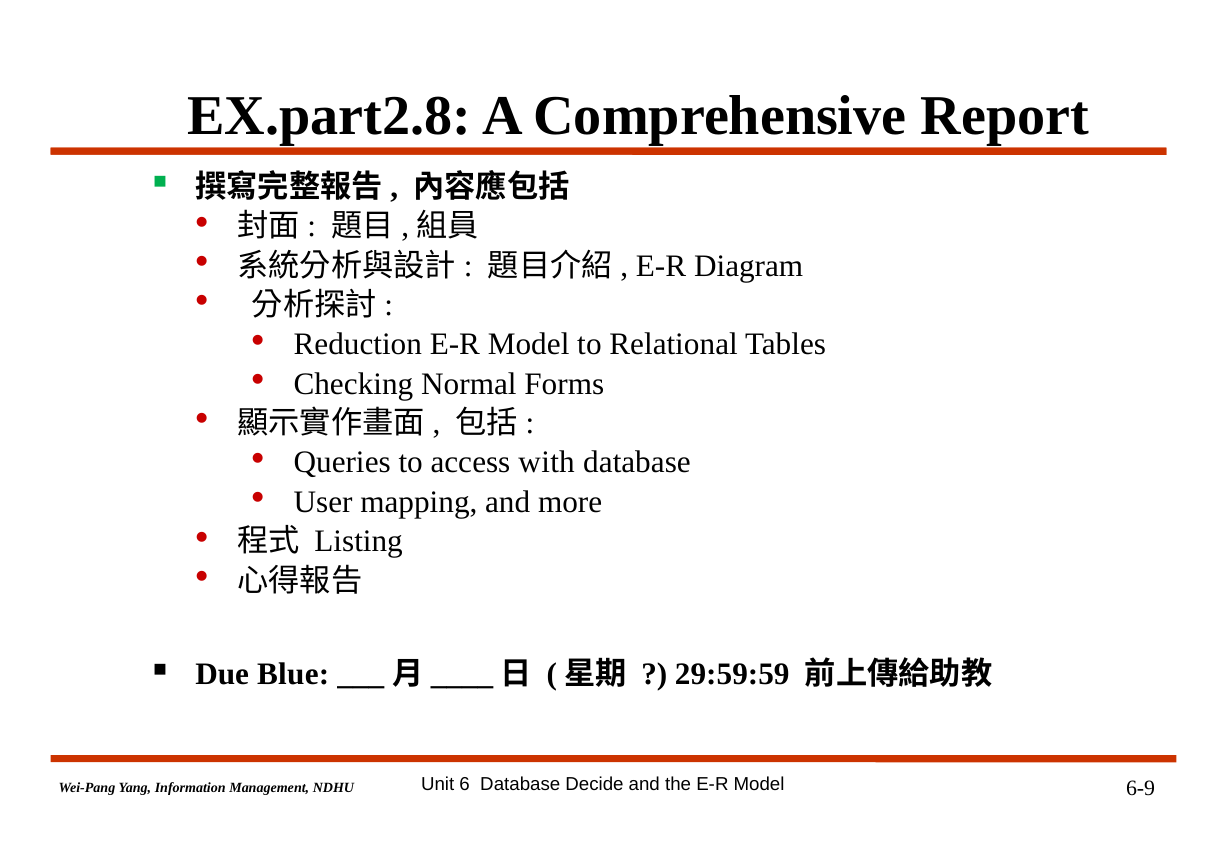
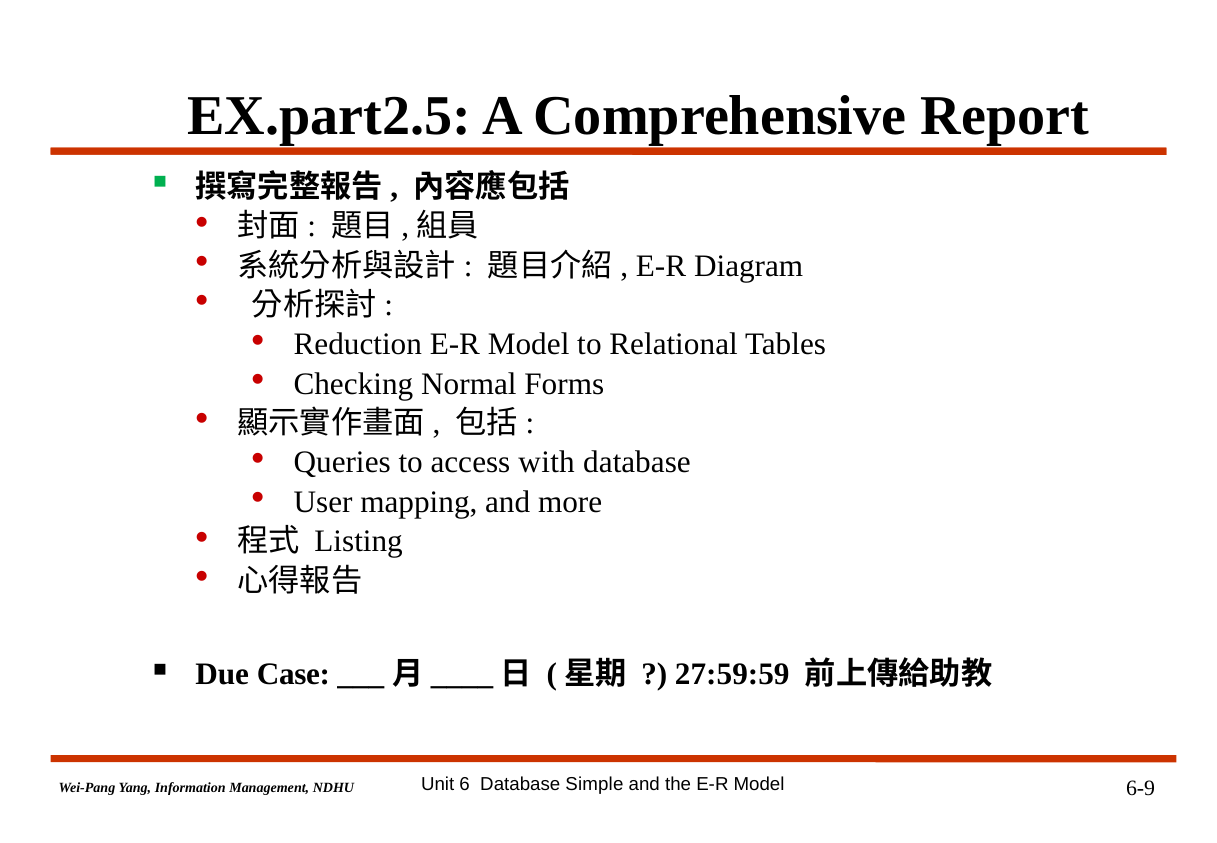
EX.part2.8: EX.part2.8 -> EX.part2.5
Blue: Blue -> Case
29:59:59: 29:59:59 -> 27:59:59
Decide: Decide -> Simple
